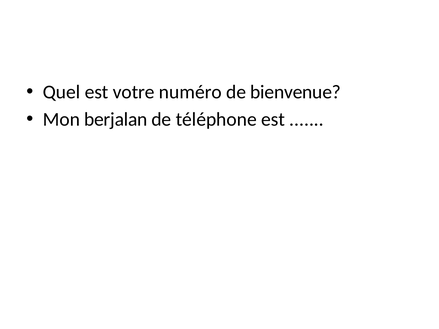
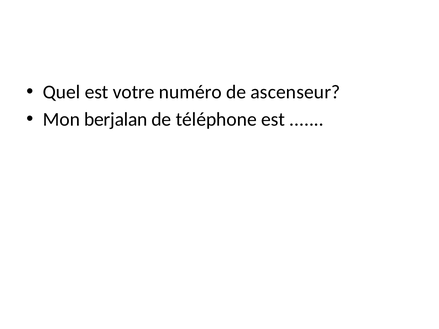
bienvenue: bienvenue -> ascenseur
